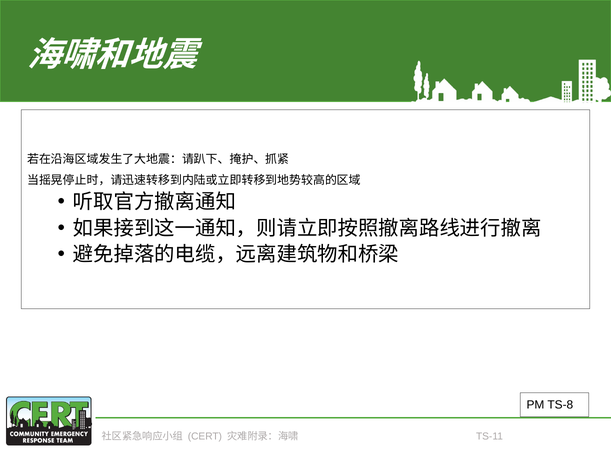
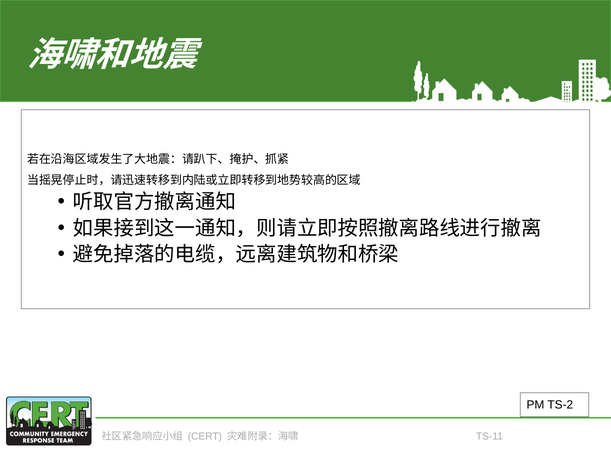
TS-8: TS-8 -> TS-2
